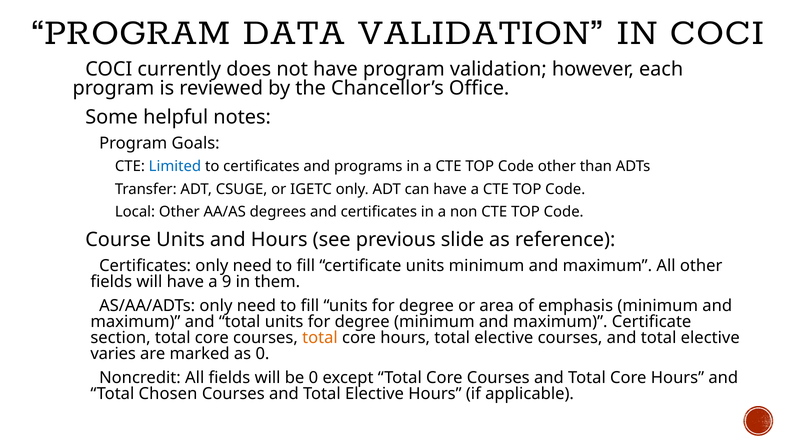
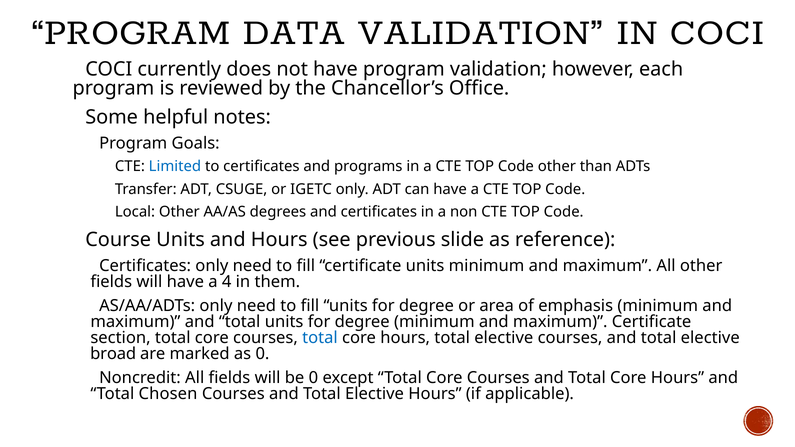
9: 9 -> 4
total at (320, 338) colour: orange -> blue
varies: varies -> broad
